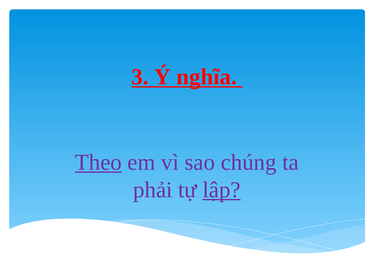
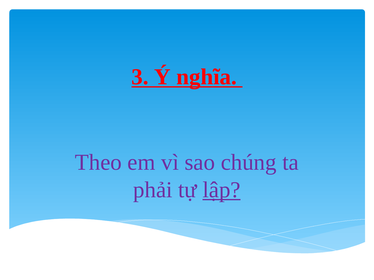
Theo underline: present -> none
